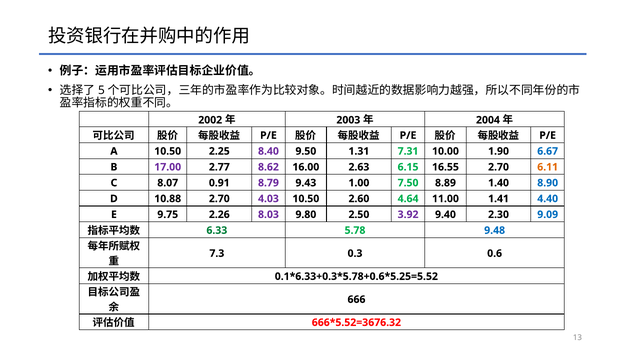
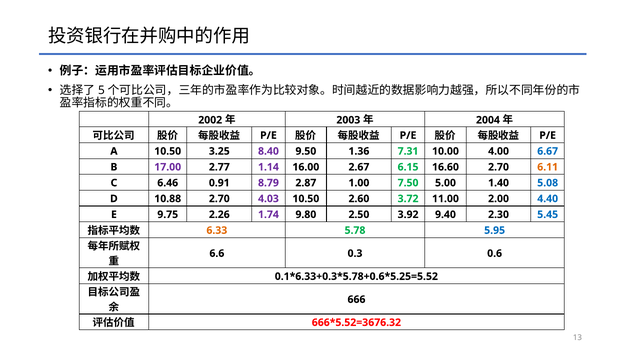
2.25: 2.25 -> 3.25
1.31: 1.31 -> 1.36
1.90: 1.90 -> 4.00
8.62: 8.62 -> 1.14
2.63: 2.63 -> 2.67
16.55: 16.55 -> 16.60
8.07: 8.07 -> 6.46
9.43: 9.43 -> 2.87
8.89: 8.89 -> 5.00
8.90: 8.90 -> 5.08
4.64: 4.64 -> 3.72
1.41: 1.41 -> 2.00
8.03: 8.03 -> 1.74
3.92 colour: purple -> black
9.09: 9.09 -> 5.45
6.33 colour: green -> orange
9.48: 9.48 -> 5.95
7.3: 7.3 -> 6.6
